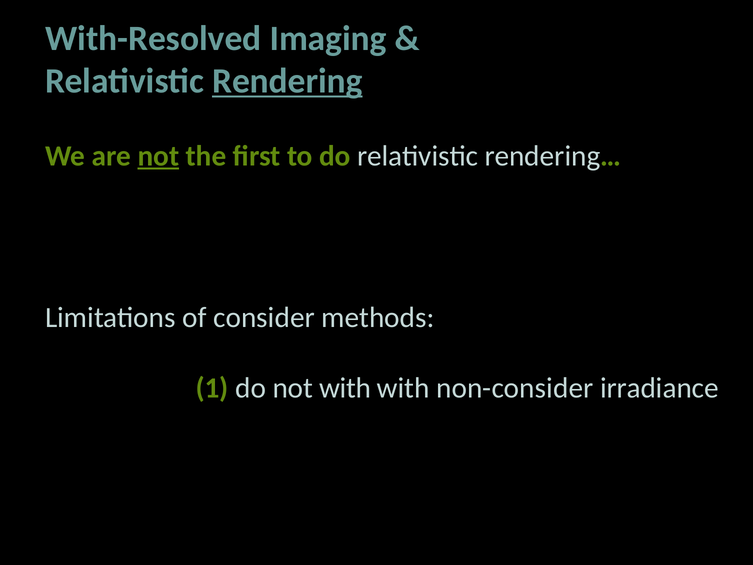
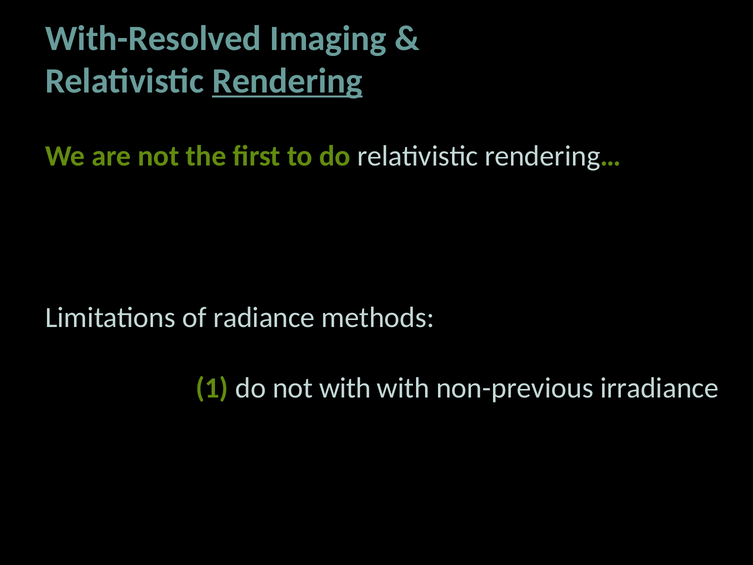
not at (158, 156) underline: present -> none
consider: consider -> radiance
non-consider: non-consider -> non-previous
